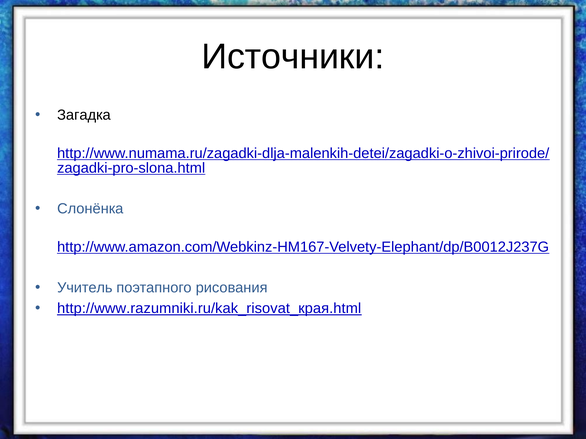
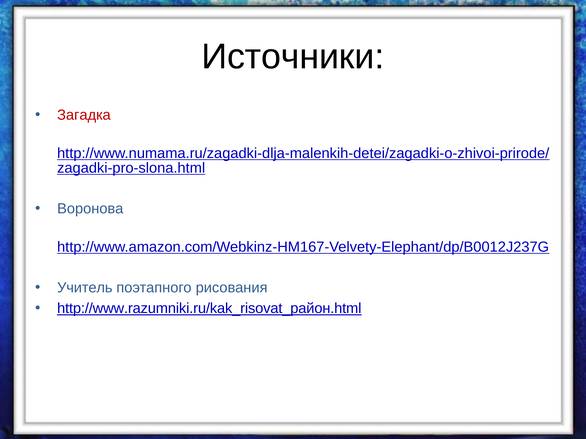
Загадка colour: black -> red
Слонёнка: Слонёнка -> Воронова
http://www.razumniki.ru/kak_risovat_края.html: http://www.razumniki.ru/kak_risovat_края.html -> http://www.razumniki.ru/kak_risovat_район.html
